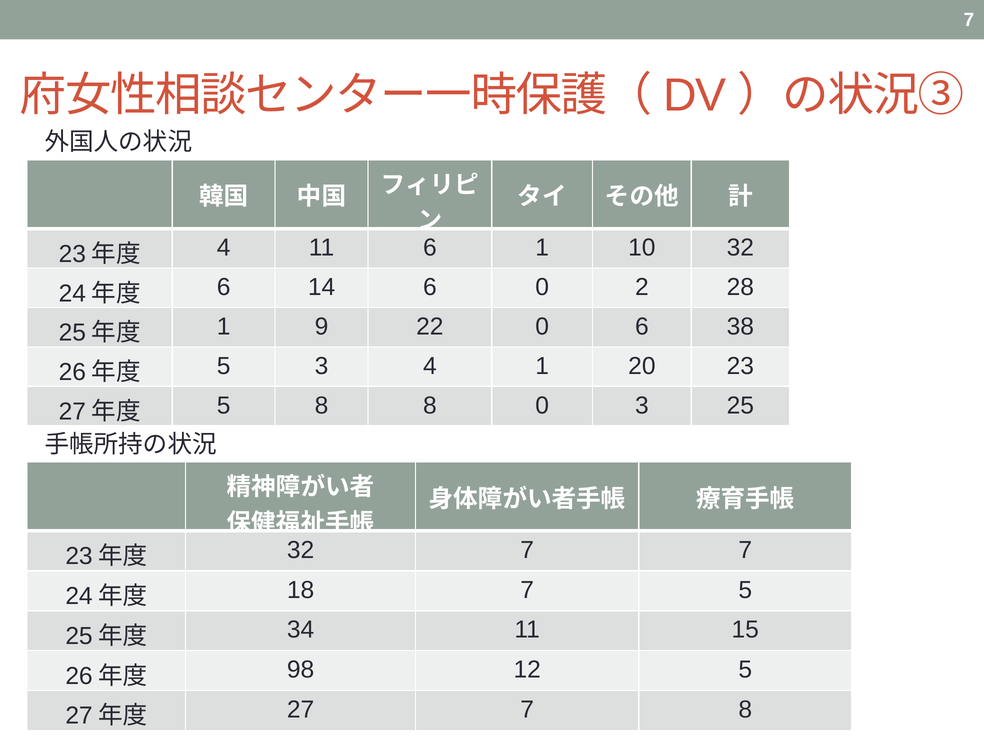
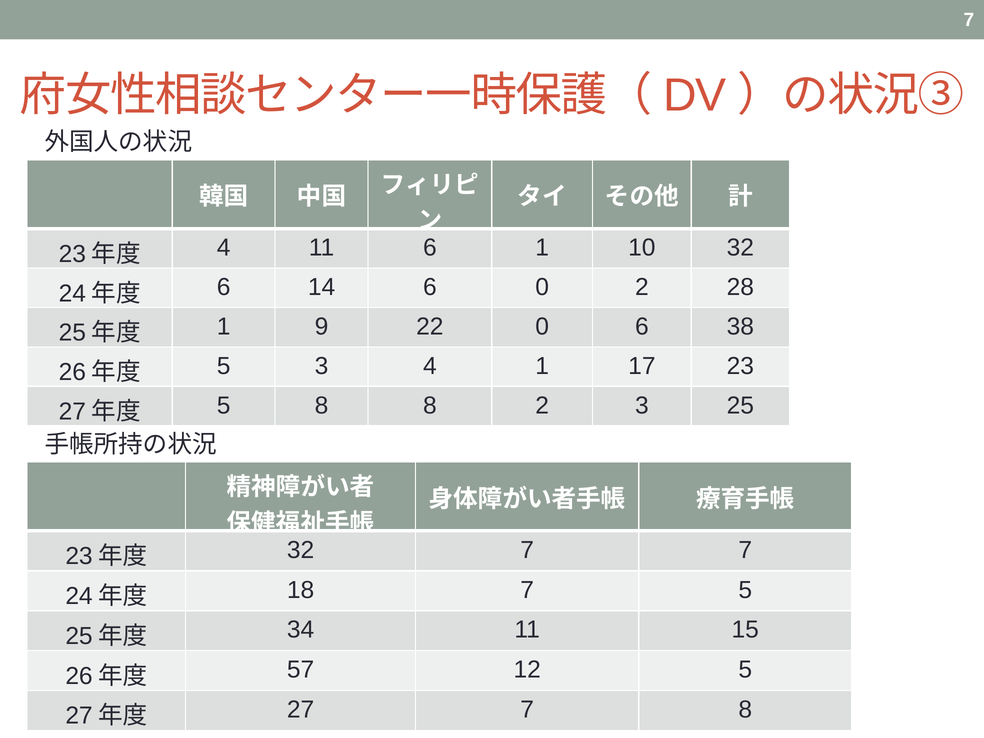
20: 20 -> 17
8 0: 0 -> 2
98: 98 -> 57
